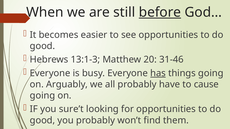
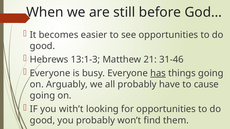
before underline: present -> none
20: 20 -> 21
sure’t: sure’t -> with’t
